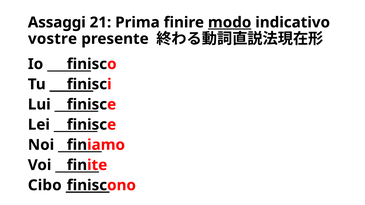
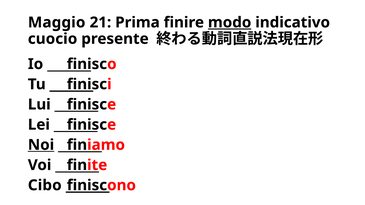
Assaggi: Assaggi -> Maggio
vostre: vostre -> cuocio
Noi underline: none -> present
